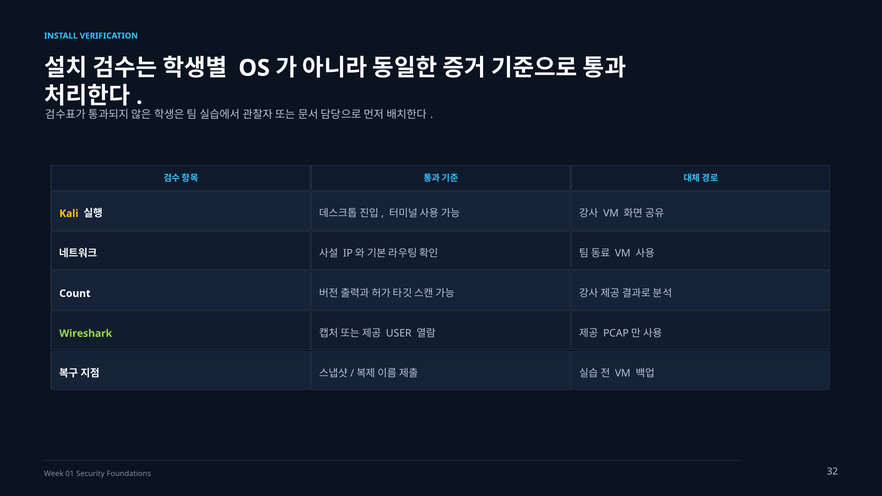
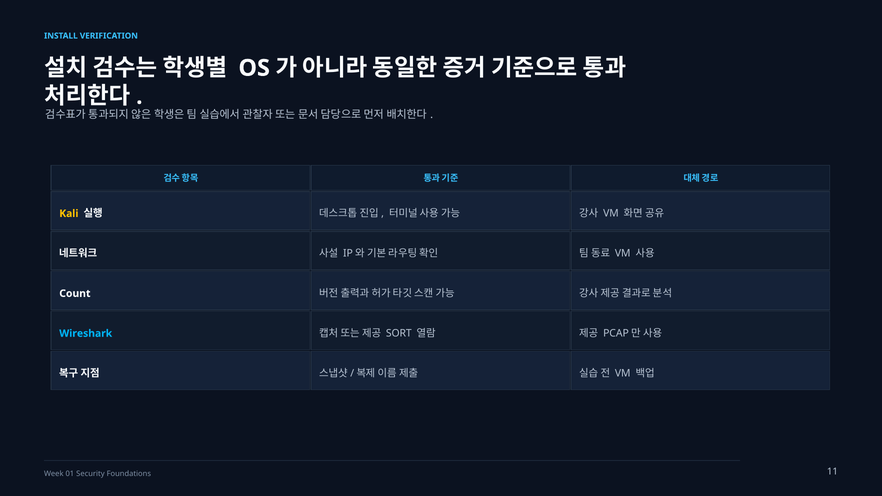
Wireshark colour: light green -> light blue
USER: USER -> SORT
32: 32 -> 11
